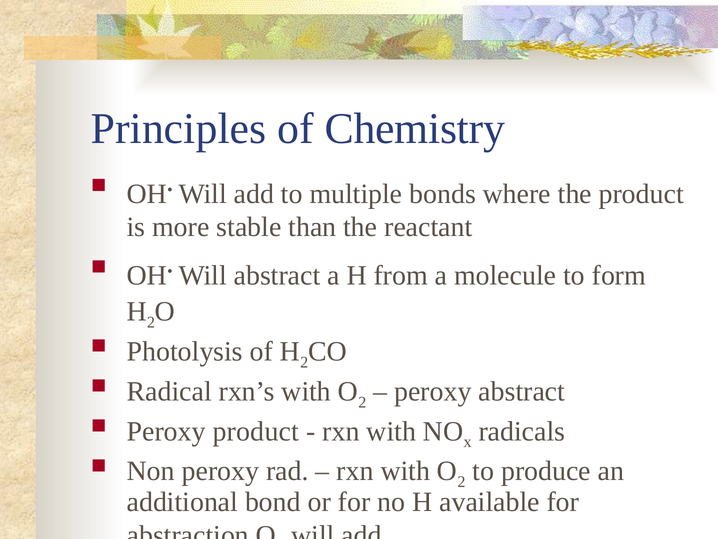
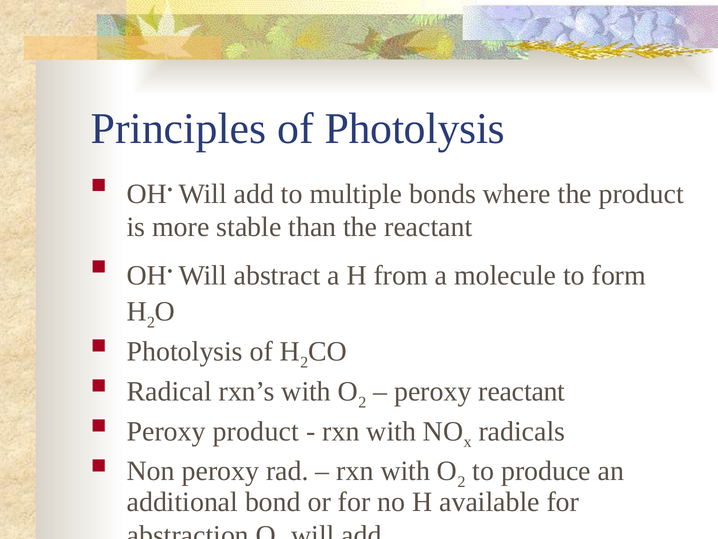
of Chemistry: Chemistry -> Photolysis
peroxy abstract: abstract -> reactant
